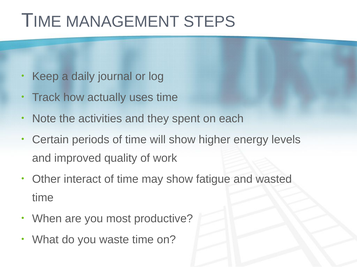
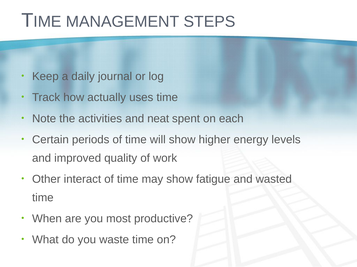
they: they -> neat
